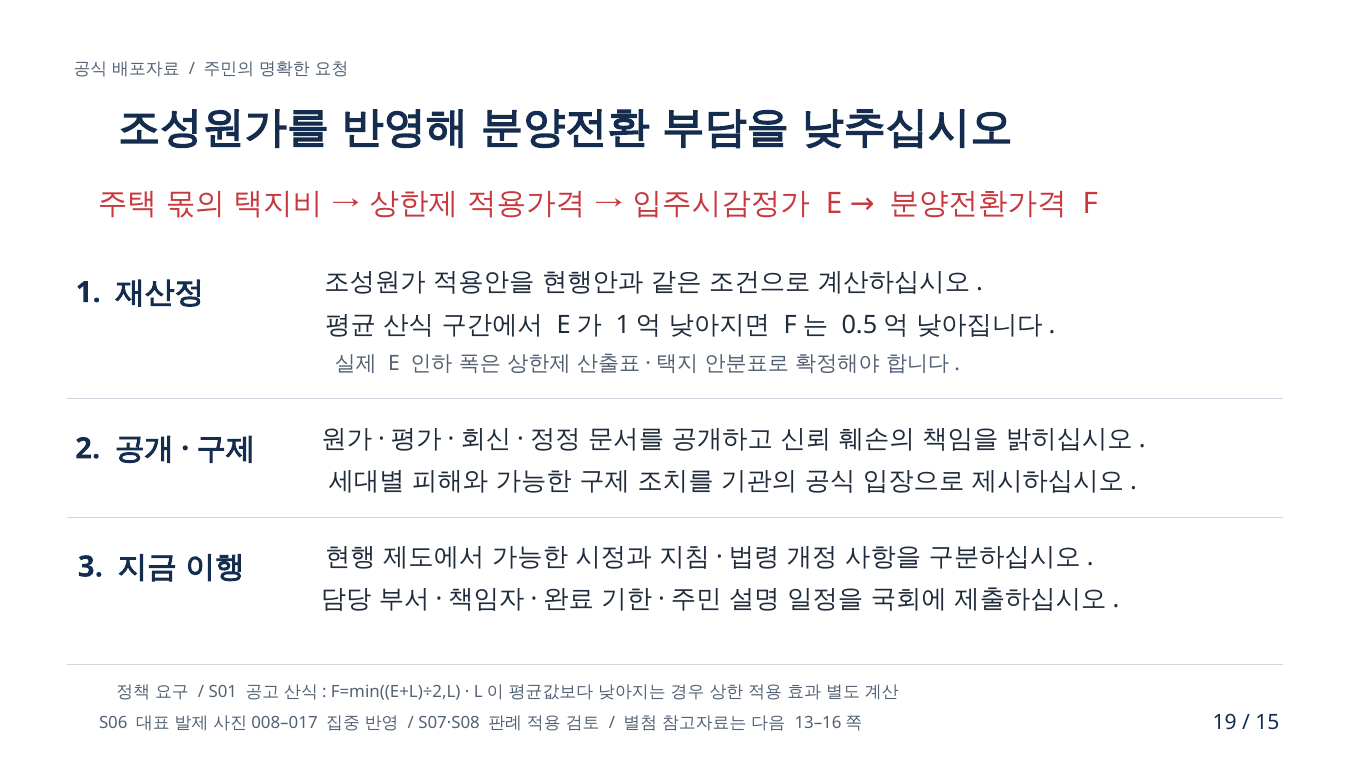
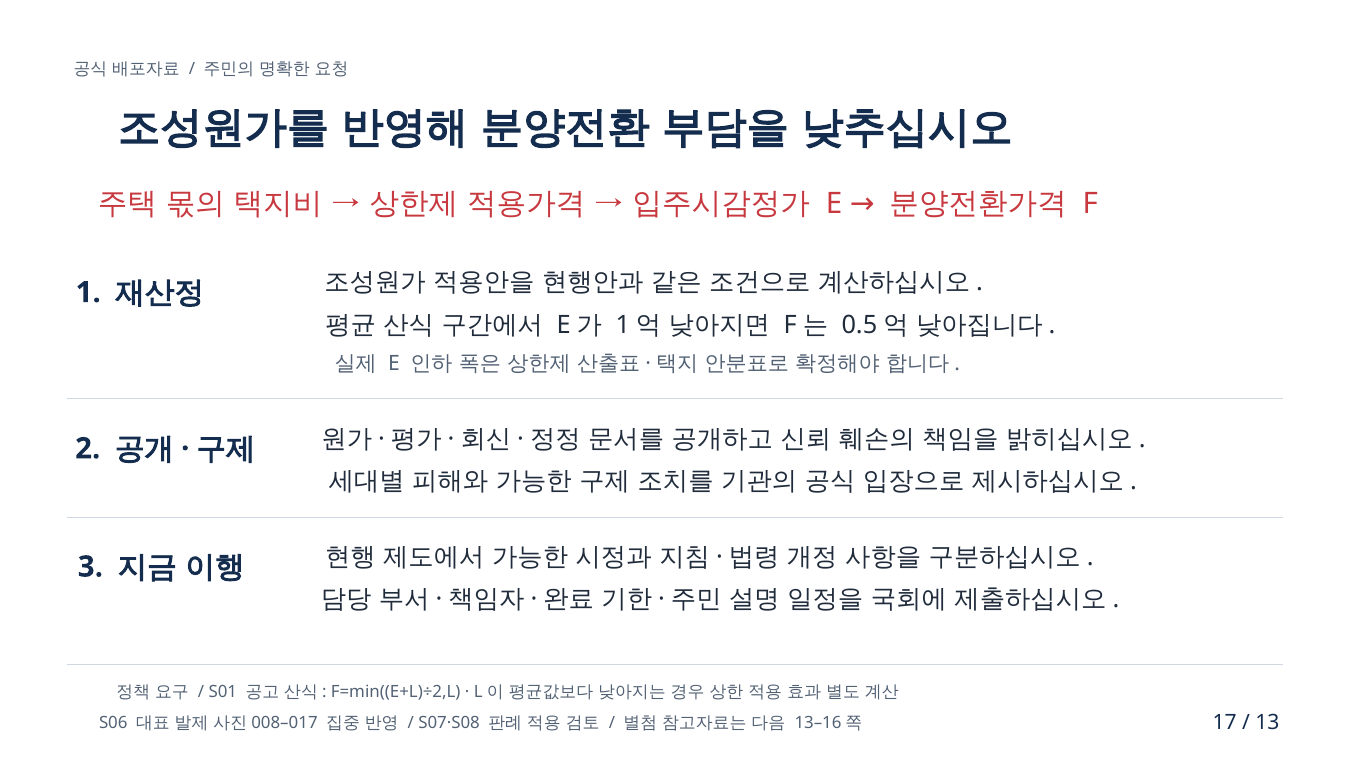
19: 19 -> 17
15: 15 -> 13
